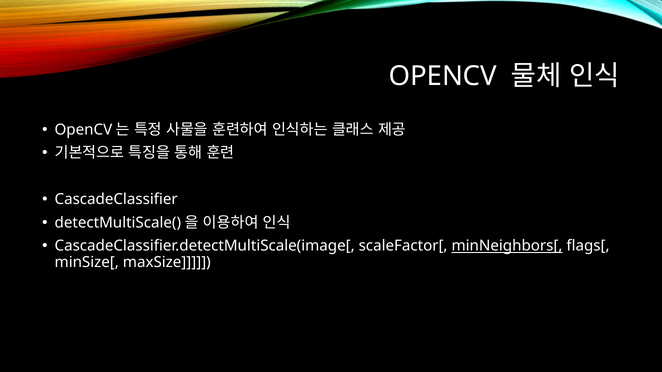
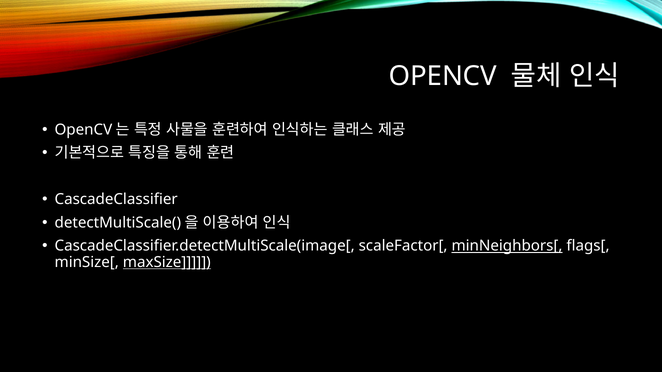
maxSize underline: none -> present
